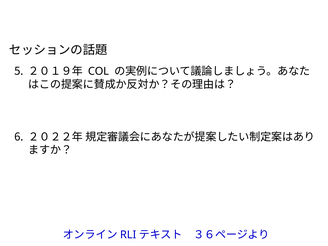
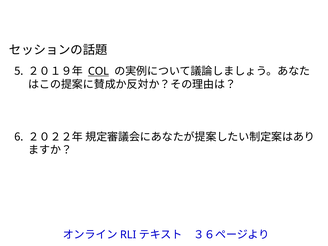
COL underline: none -> present
